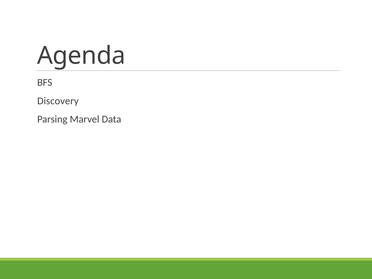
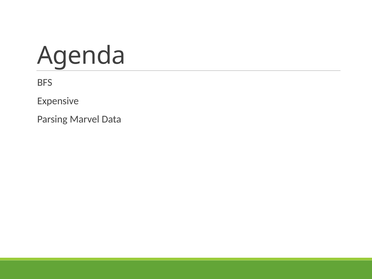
Discovery: Discovery -> Expensive
